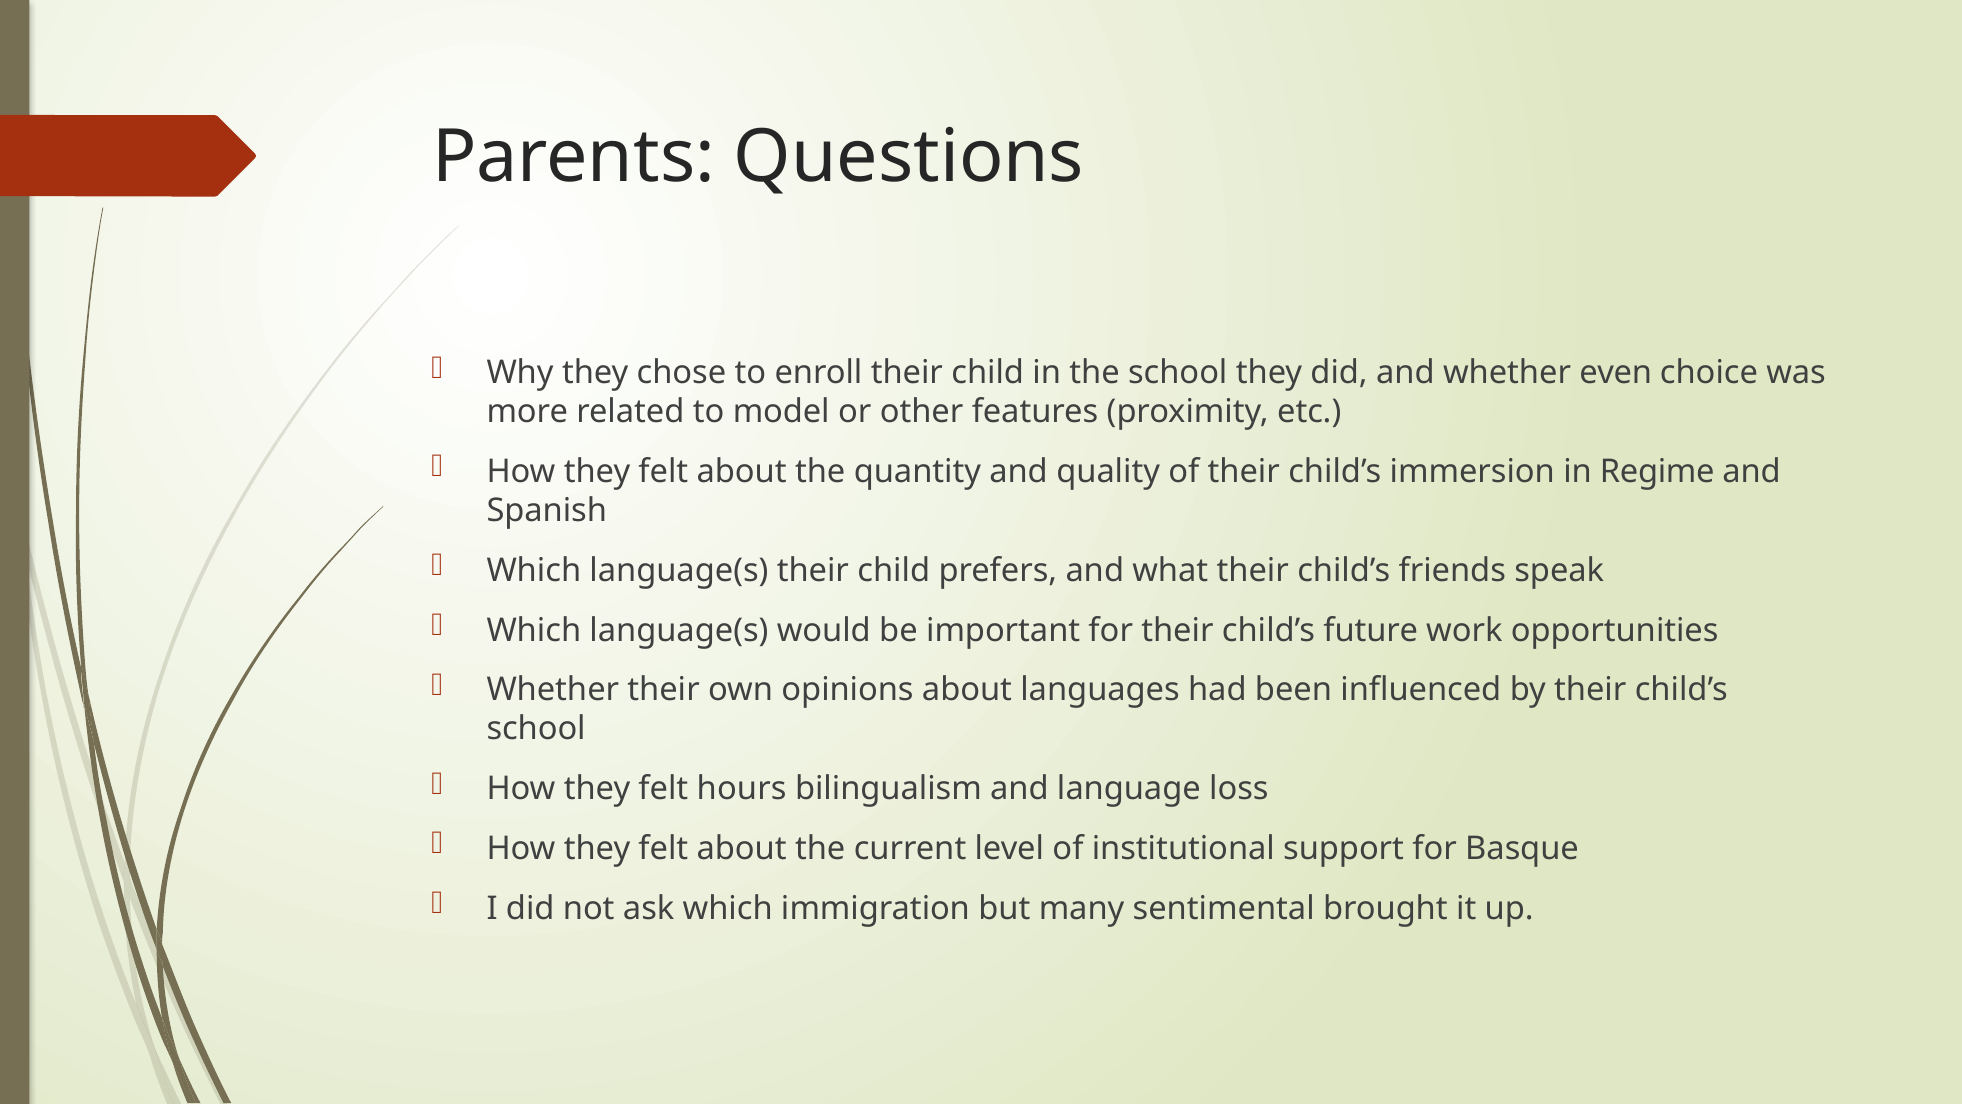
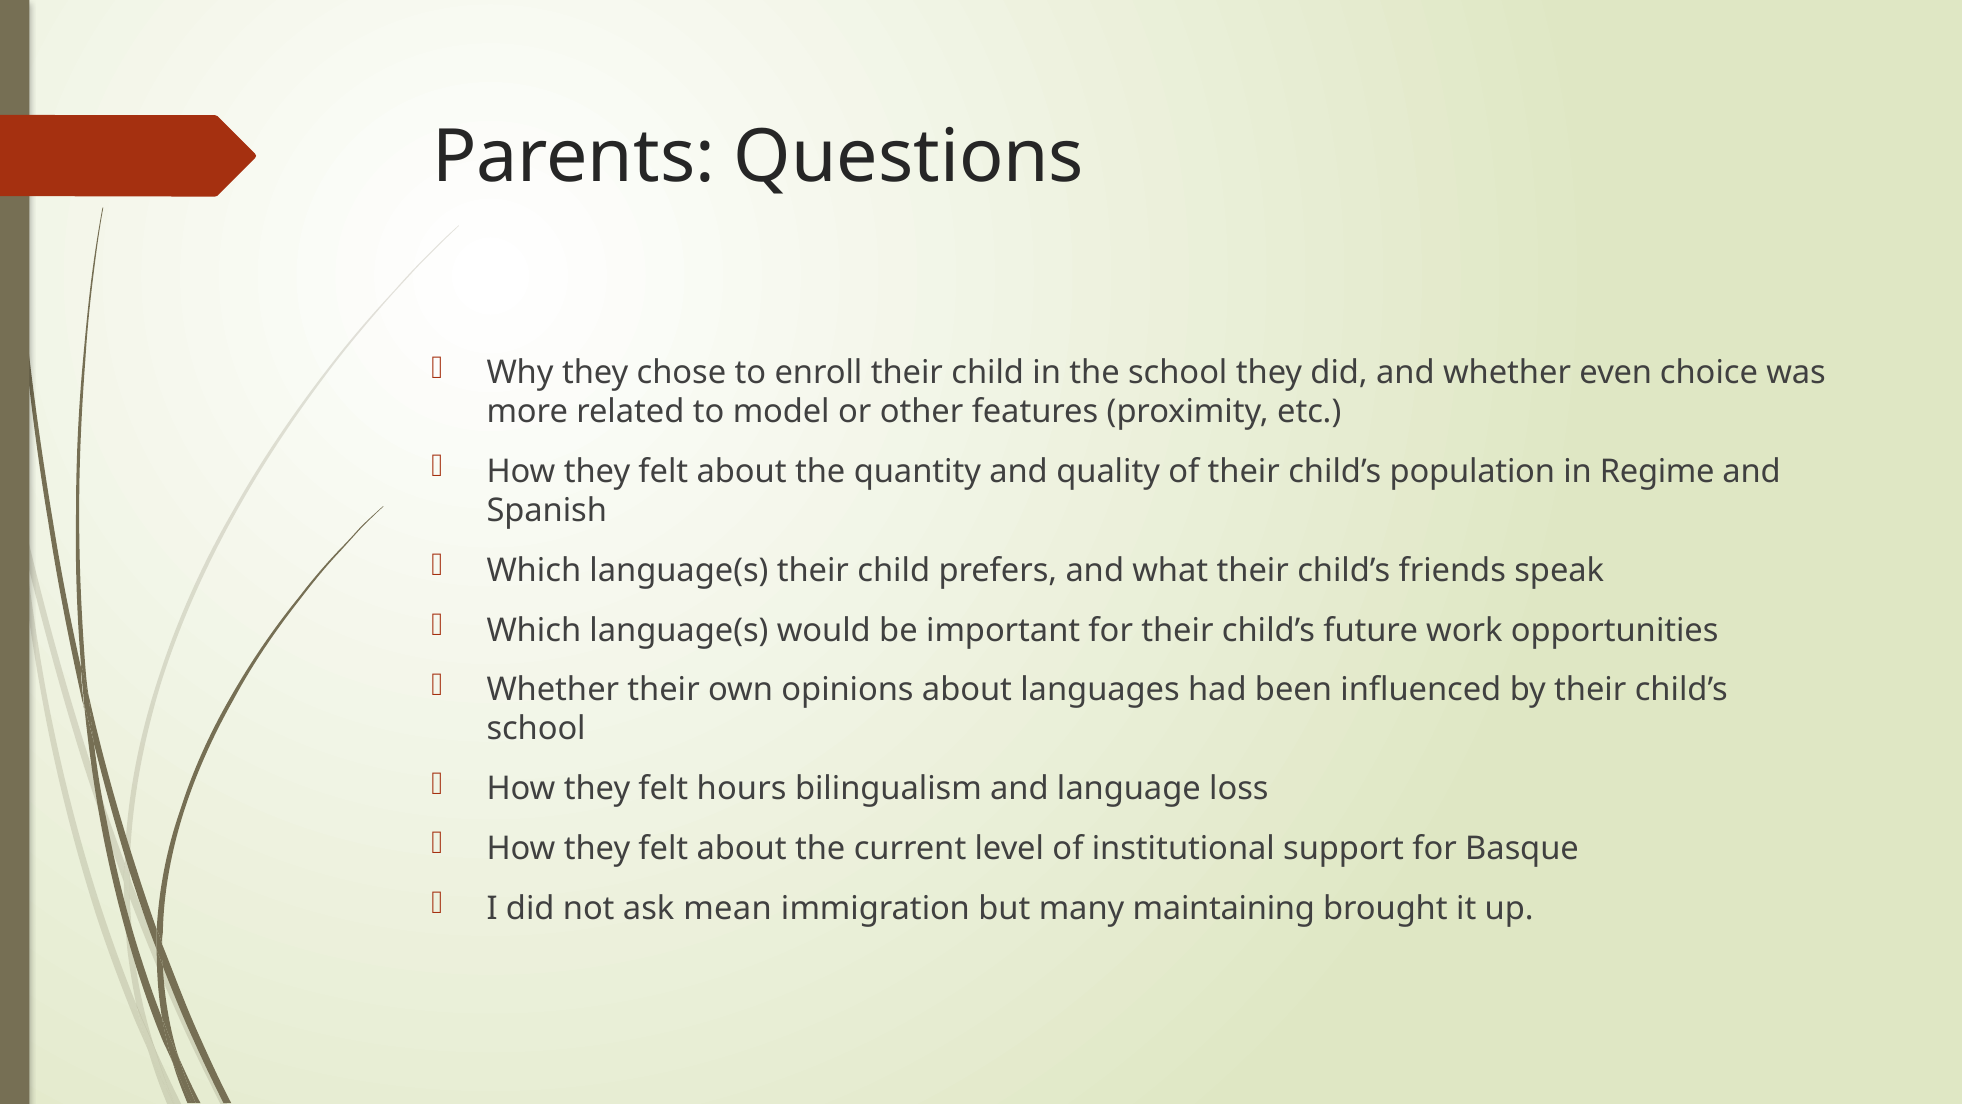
immersion: immersion -> population
ask which: which -> mean
sentimental: sentimental -> maintaining
